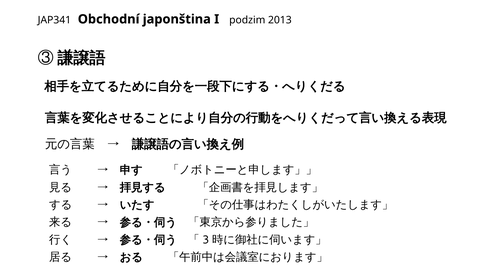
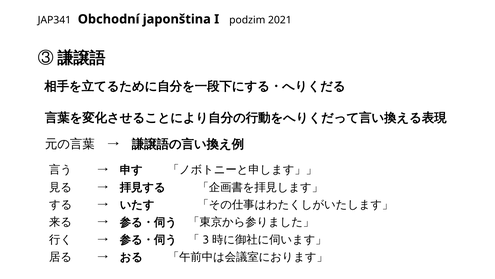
2013: 2013 -> 2021
